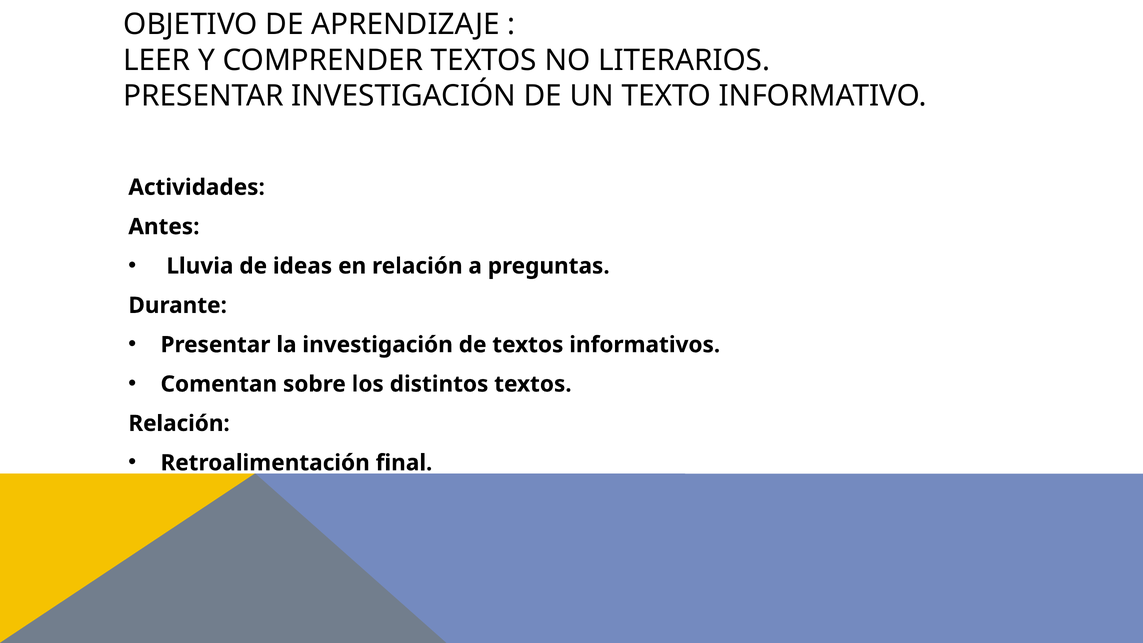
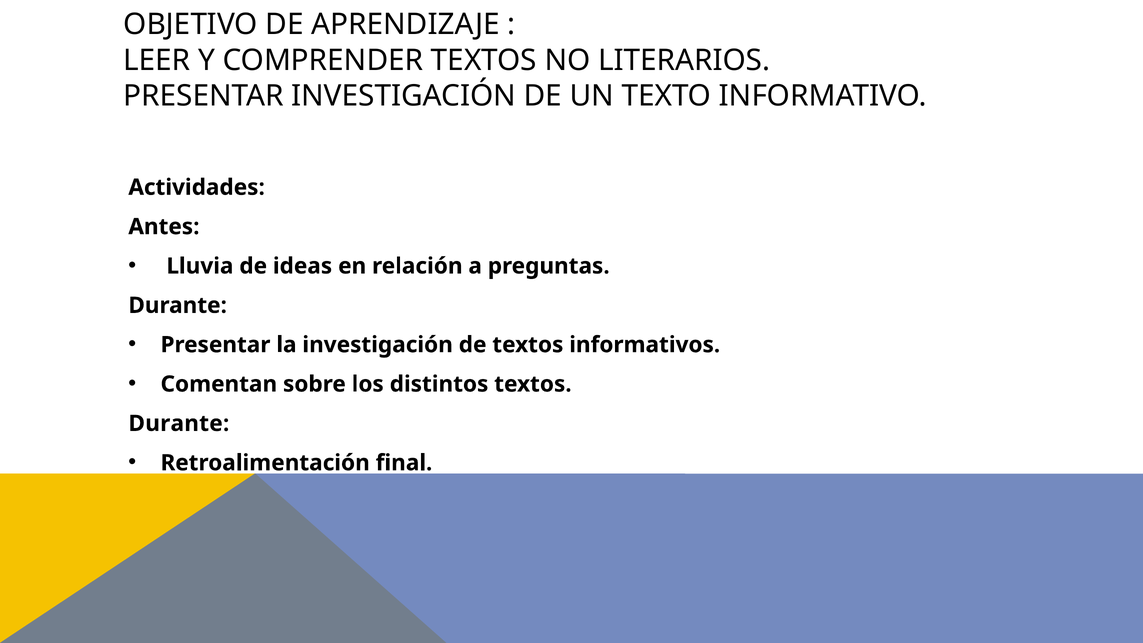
Relación at (179, 423): Relación -> Durante
